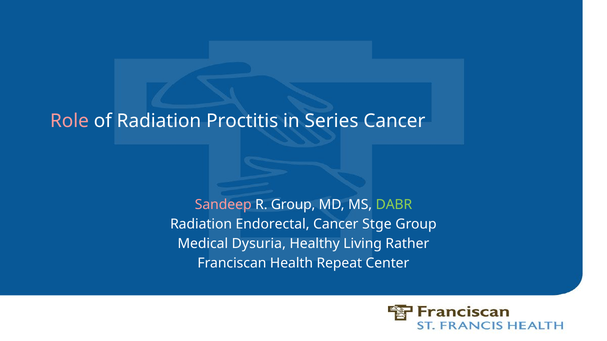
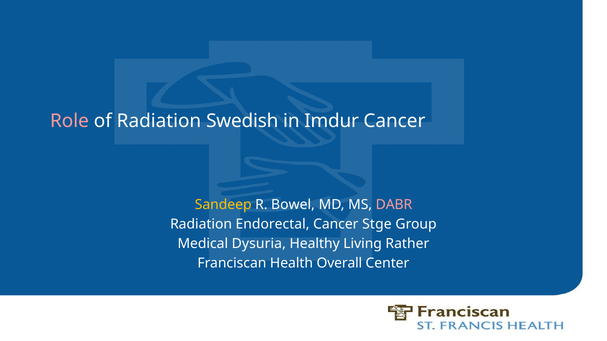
Proctitis: Proctitis -> Swedish
Series: Series -> Imdur
Sandeep colour: pink -> yellow
R Group: Group -> Bowel
DABR colour: light green -> pink
Repeat: Repeat -> Overall
